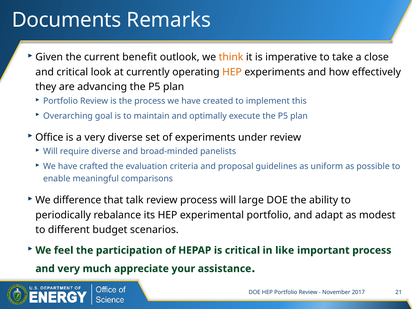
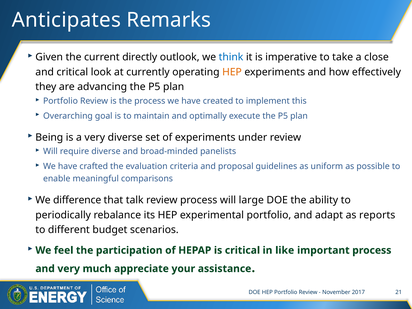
Documents: Documents -> Anticipates
benefit: benefit -> directly
think colour: orange -> blue
Office: Office -> Being
modest: modest -> reports
